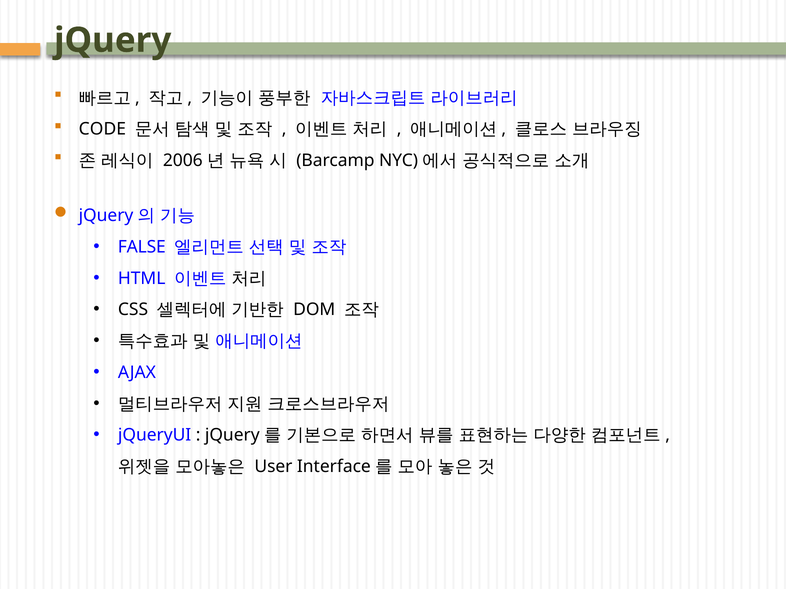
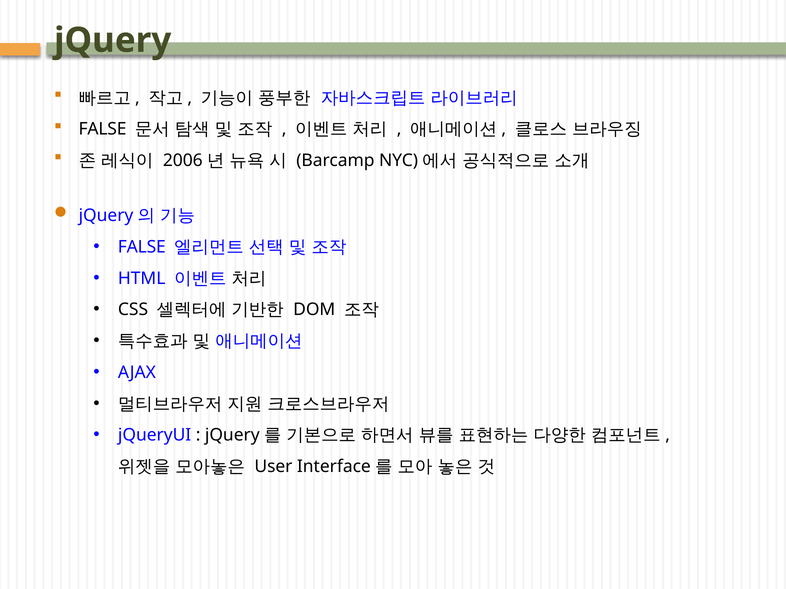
CODE at (102, 129): CODE -> FALSE
